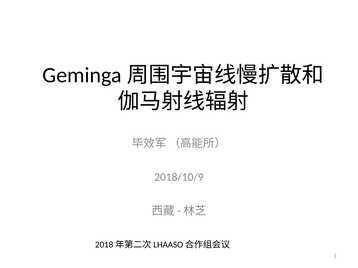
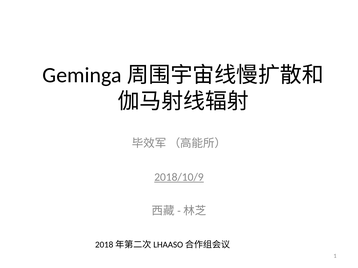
2018/10/9 underline: none -> present
